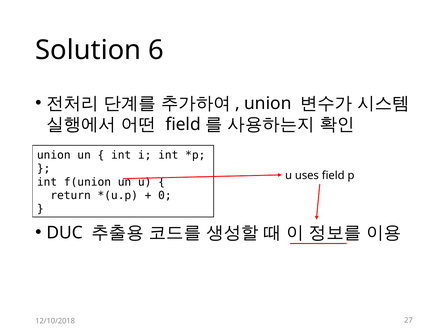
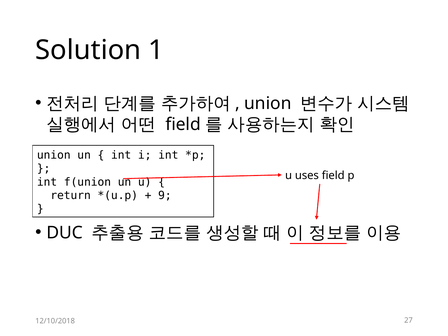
6: 6 -> 1
0: 0 -> 9
